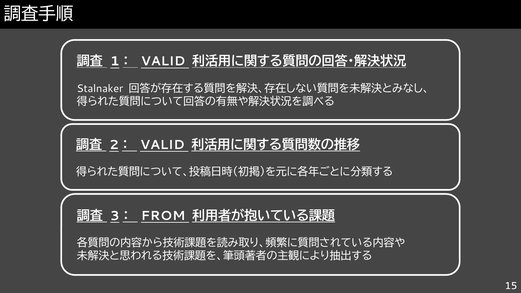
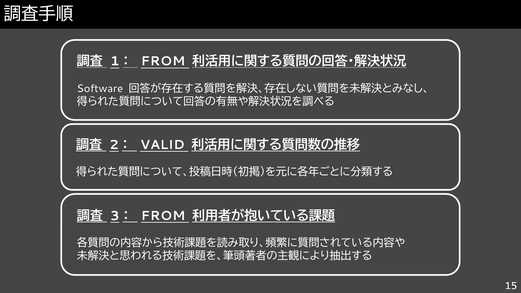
VALID at (163, 61): VALID -> FROM
Stalnaker: Stalnaker -> Software
